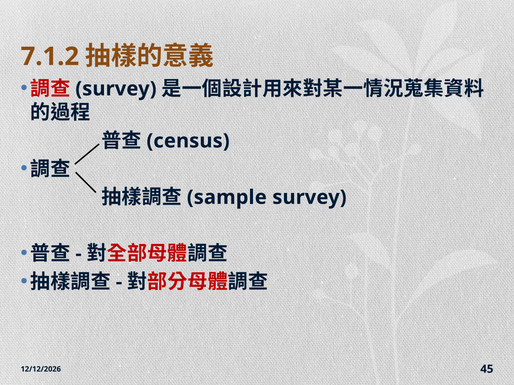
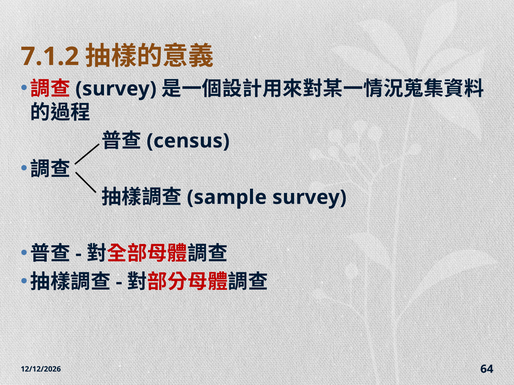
45: 45 -> 64
